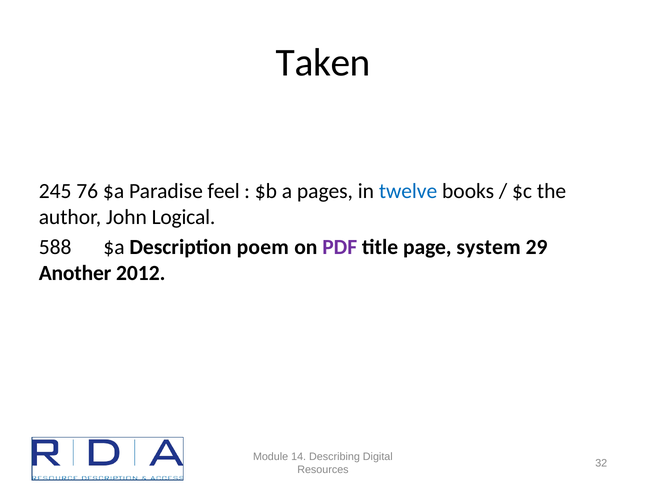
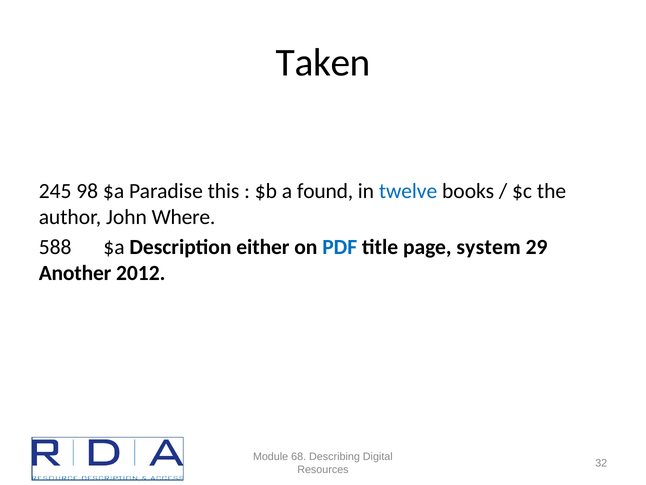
76: 76 -> 98
feel: feel -> this
pages: pages -> found
Logical: Logical -> Where
poem: poem -> either
PDF colour: purple -> blue
14: 14 -> 68
